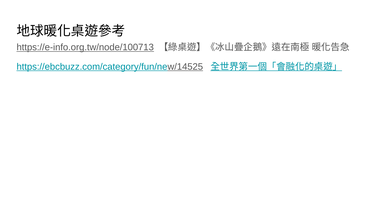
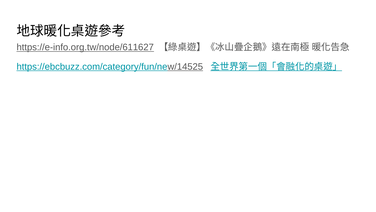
https://e-info.org.tw/node/100713: https://e-info.org.tw/node/100713 -> https://e-info.org.tw/node/611627
